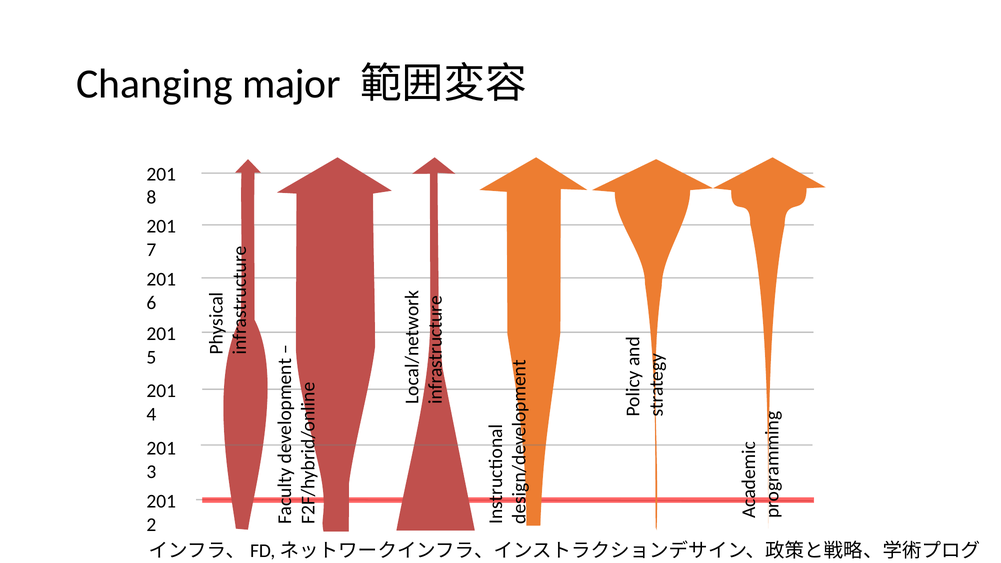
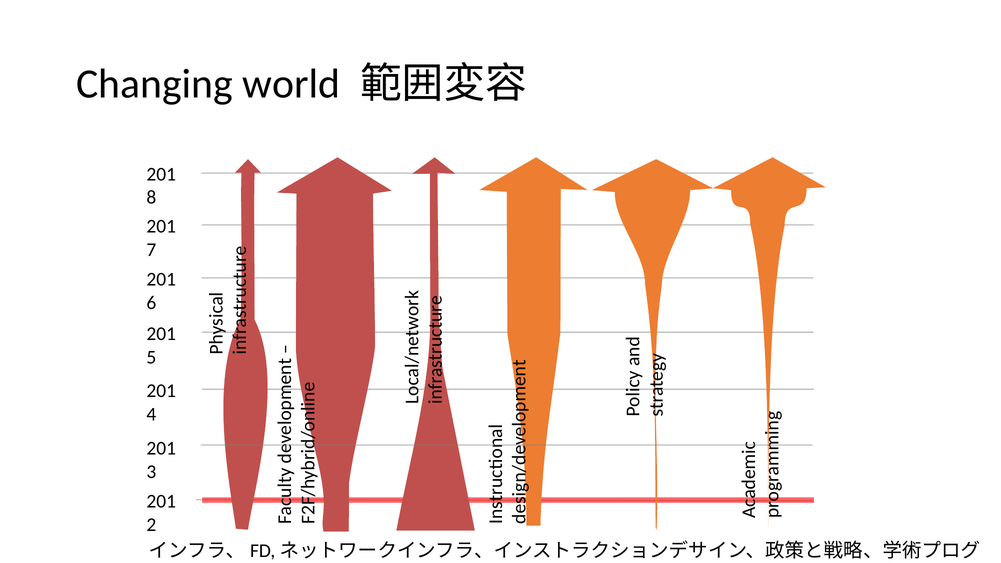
major: major -> world
